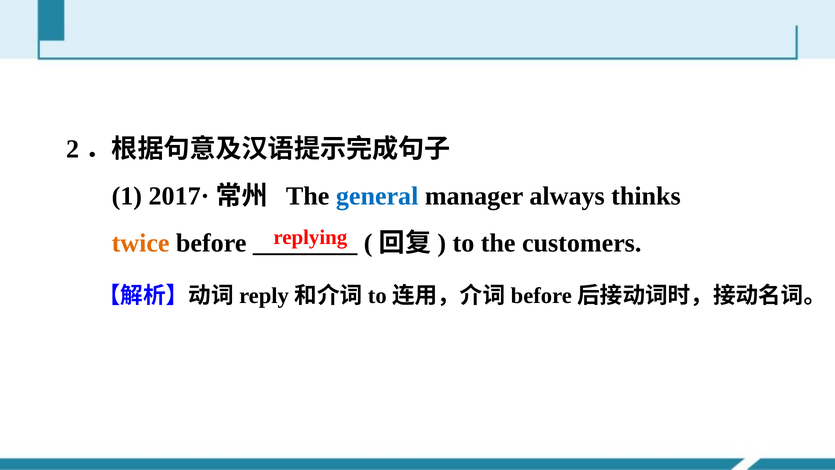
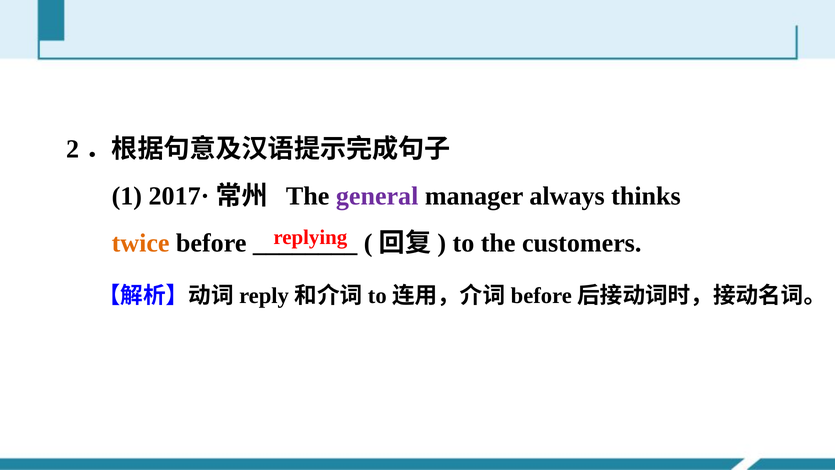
general colour: blue -> purple
